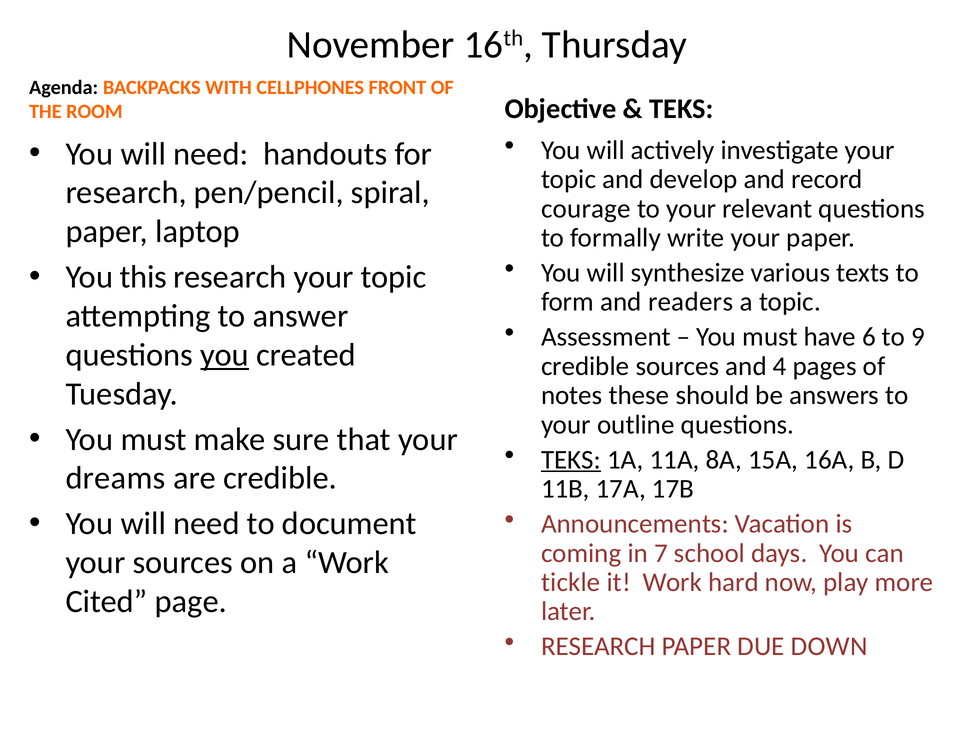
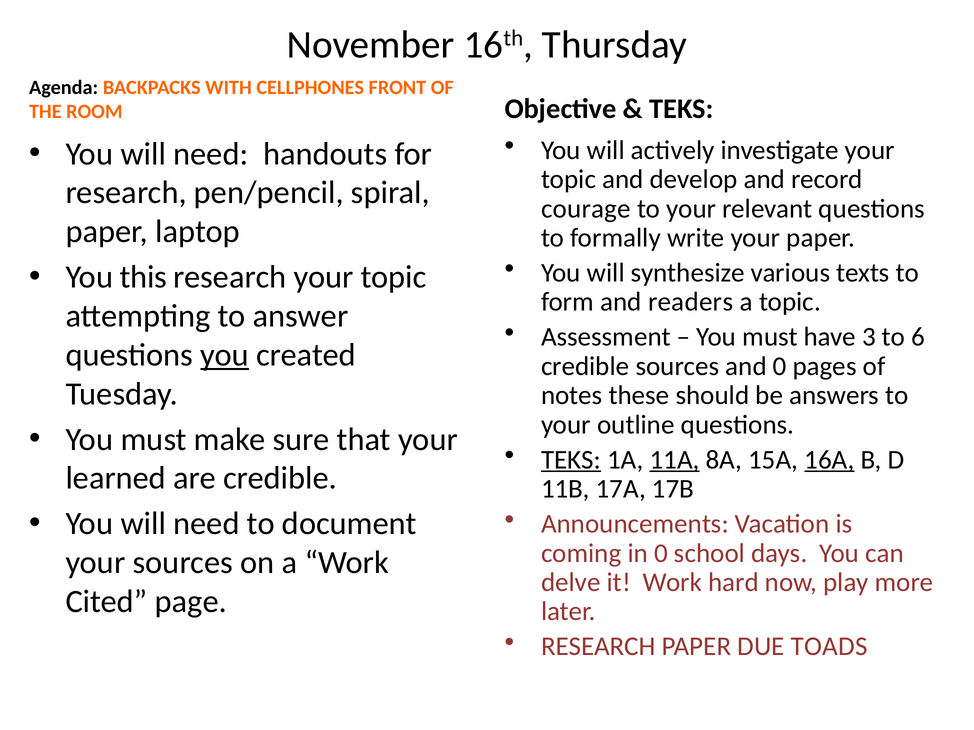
6: 6 -> 3
9: 9 -> 6
and 4: 4 -> 0
11A underline: none -> present
16A underline: none -> present
dreams: dreams -> learned
in 7: 7 -> 0
tickle: tickle -> delve
DOWN: DOWN -> TOADS
